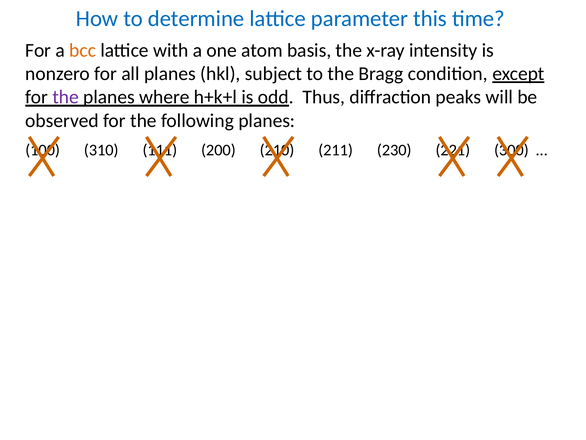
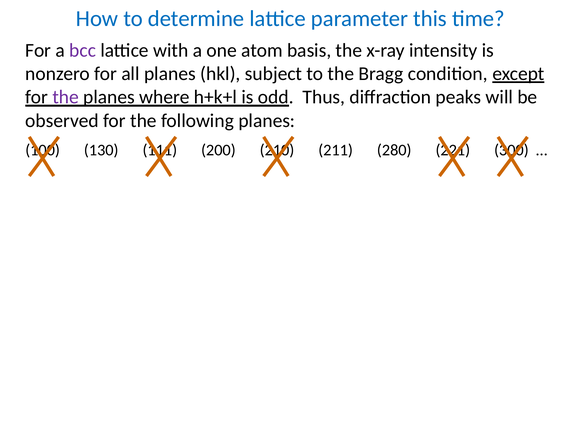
bcc colour: orange -> purple
310: 310 -> 130
230: 230 -> 280
